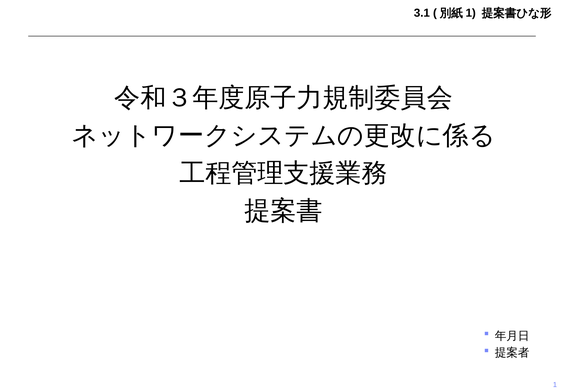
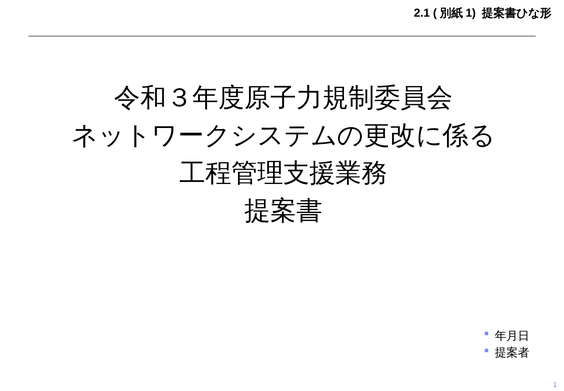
3.1: 3.1 -> 2.1
